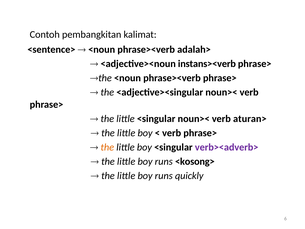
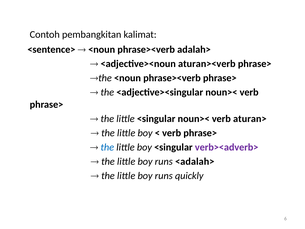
instans><verb: instans><verb -> aturan><verb
the at (107, 147) colour: orange -> blue
<kosong>: <kosong> -> <adalah>
